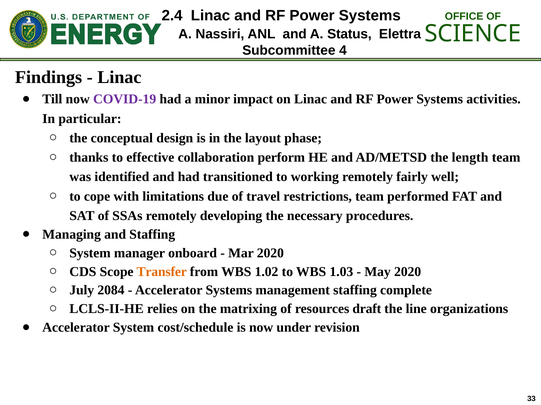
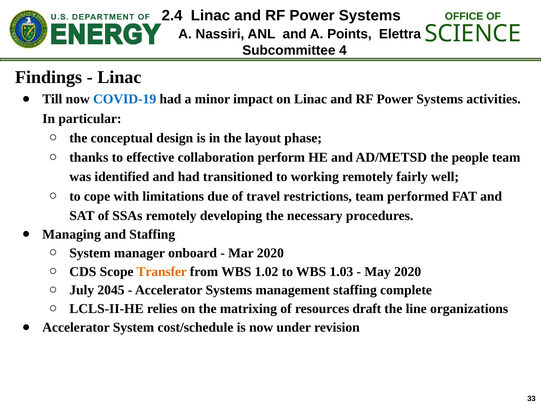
Status: Status -> Points
COVID-19 colour: purple -> blue
length: length -> people
2084: 2084 -> 2045
